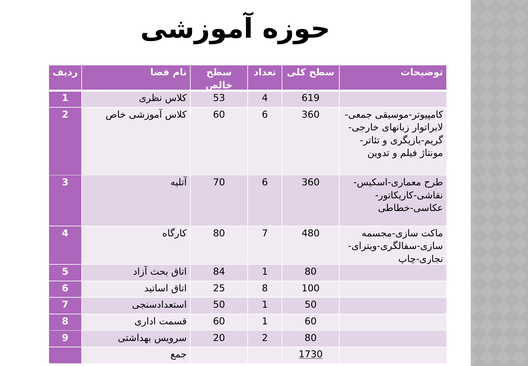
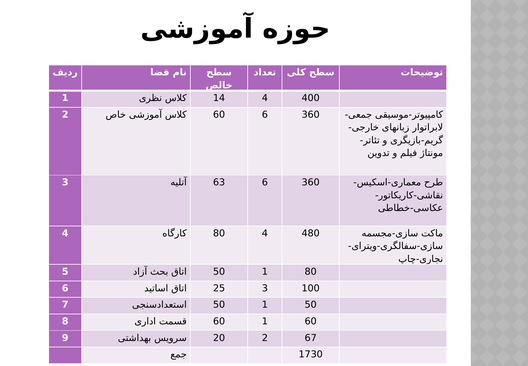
53: 53 -> 14
619: 619 -> 400
70: 70 -> 63
80 7: 7 -> 4
84 at (219, 271): 84 -> 50
25 8: 8 -> 3
2 80: 80 -> 67
1730 underline: present -> none
